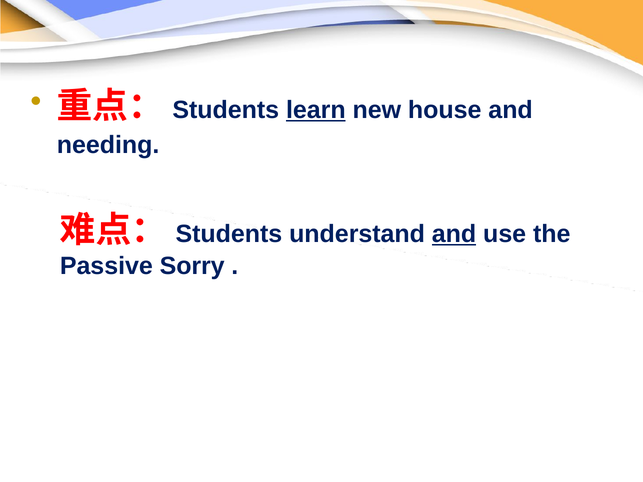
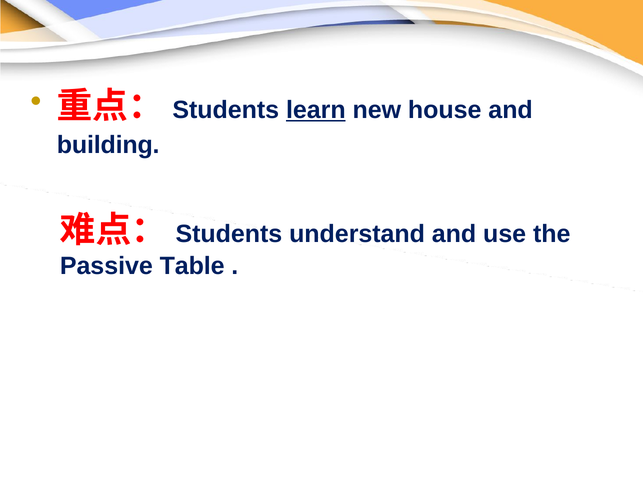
needing: needing -> building
and at (454, 234) underline: present -> none
Sorry: Sorry -> Table
